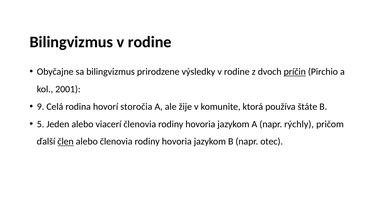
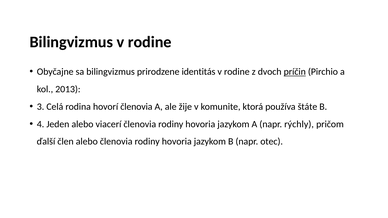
výsledky: výsledky -> identitás
2001: 2001 -> 2013
9: 9 -> 3
hovorí storočia: storočia -> členovia
5: 5 -> 4
člen underline: present -> none
